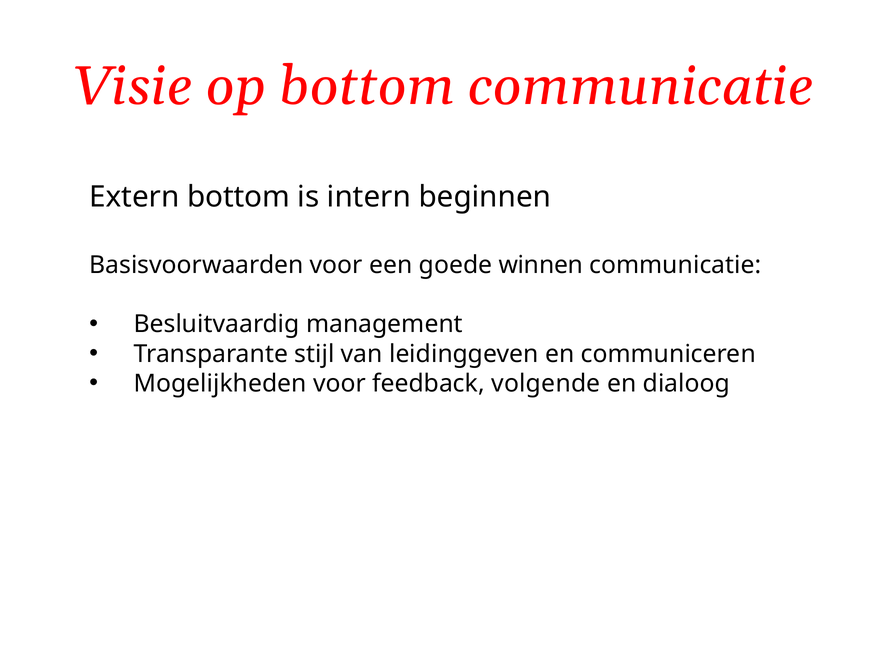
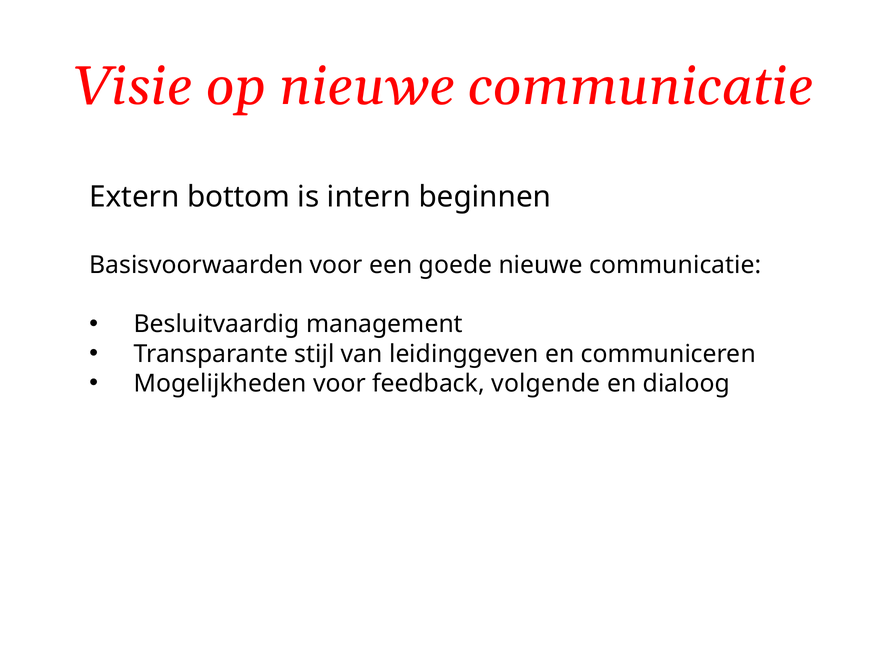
op bottom: bottom -> nieuwe
goede winnen: winnen -> nieuwe
